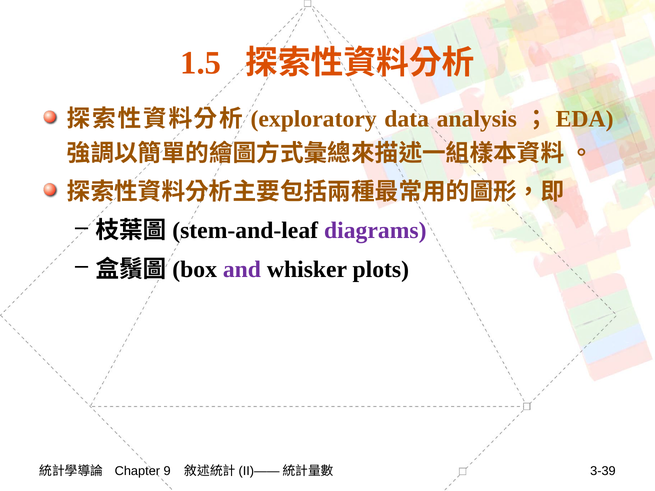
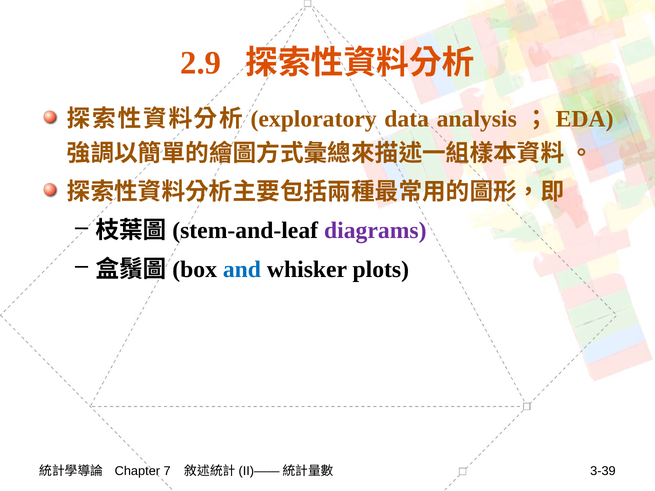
1.5: 1.5 -> 2.9
and colour: purple -> blue
9: 9 -> 7
